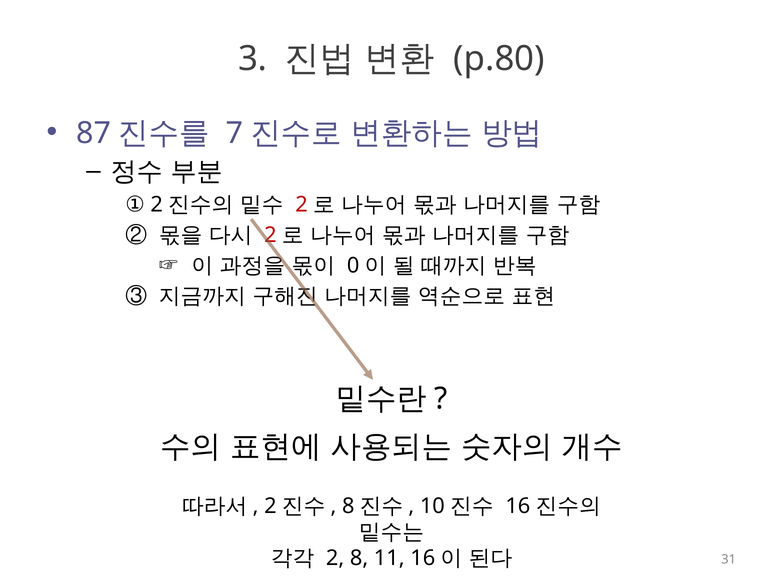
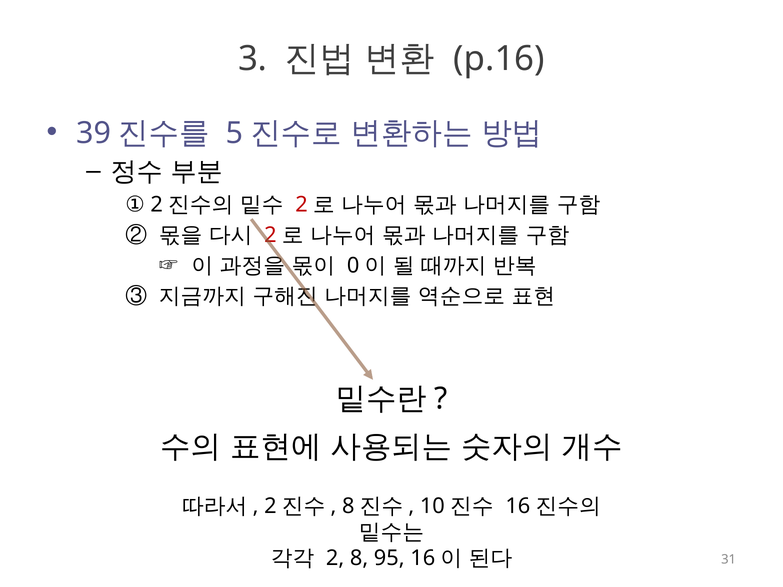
p.80: p.80 -> p.16
87: 87 -> 39
7: 7 -> 5
11: 11 -> 95
